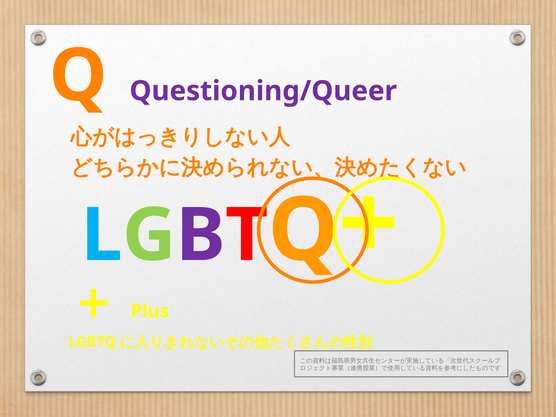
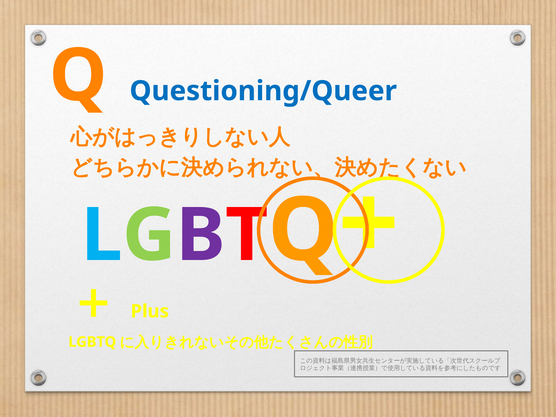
Questioning/Queer colour: purple -> blue
